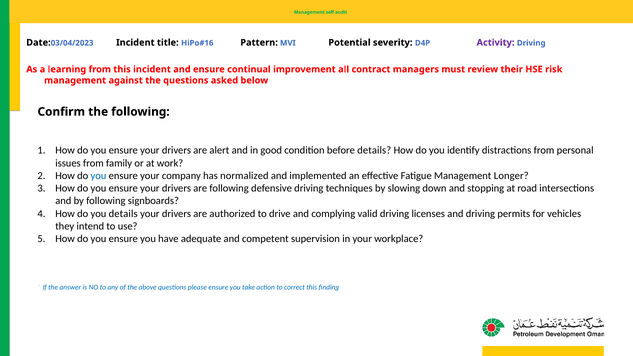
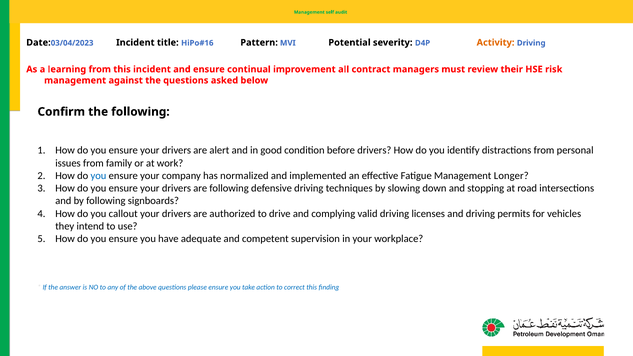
Activity colour: purple -> orange
before details: details -> drivers
you details: details -> callout
